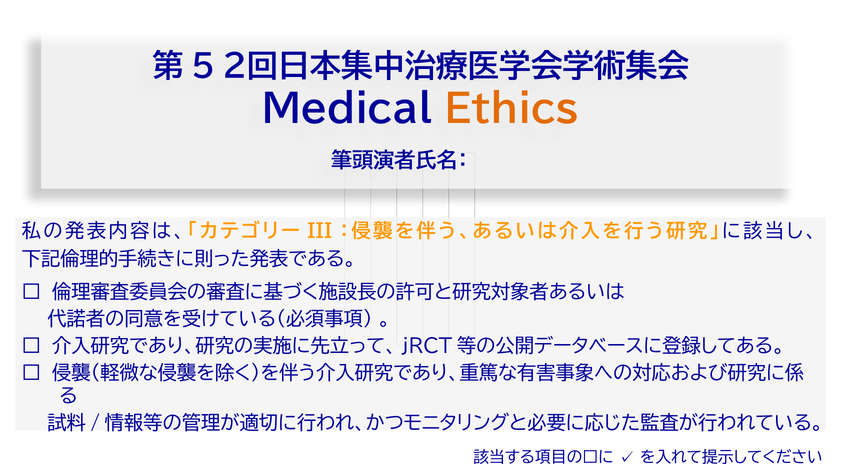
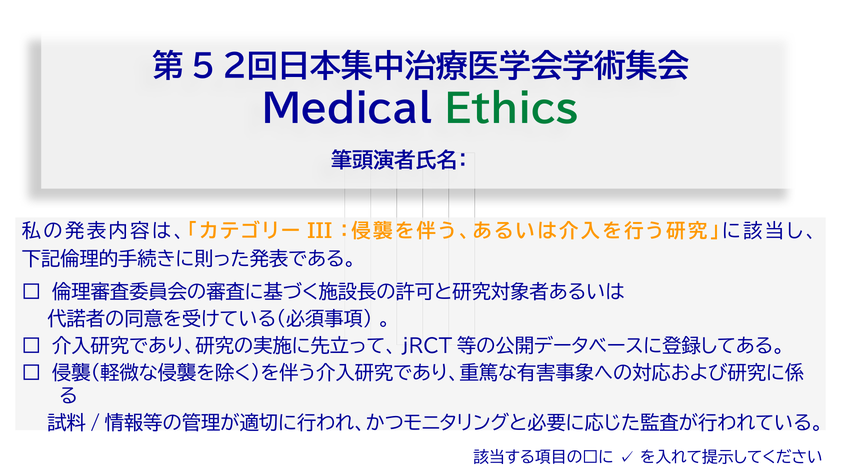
Ethics colour: orange -> green
